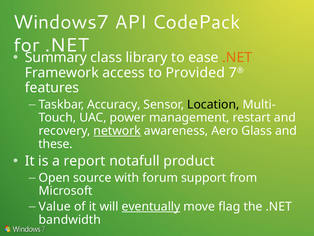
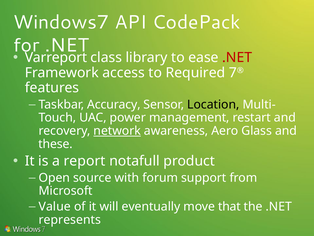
Summary: Summary -> Varreport
.NET at (237, 58) colour: orange -> red
Provided: Provided -> Required
eventually underline: present -> none
flag: flag -> that
bandwidth: bandwidth -> represents
